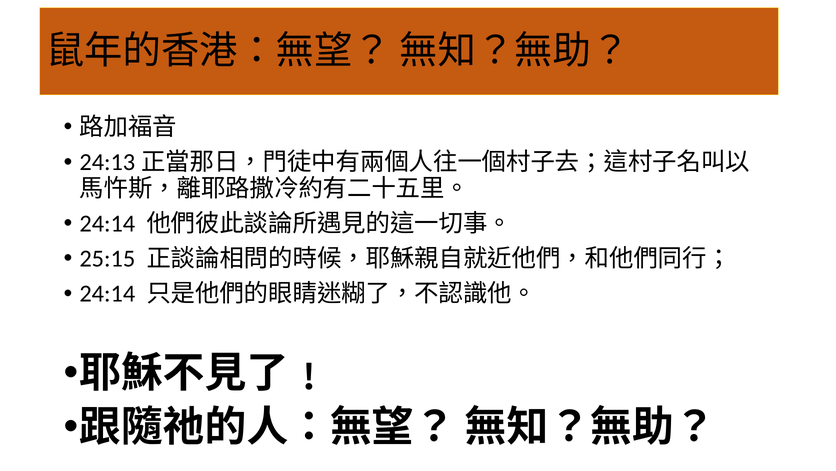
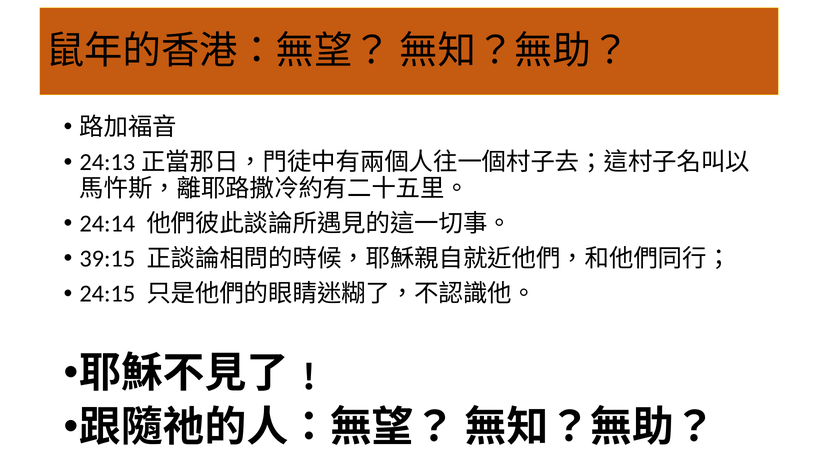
25:15: 25:15 -> 39:15
24:14 at (107, 293): 24:14 -> 24:15
